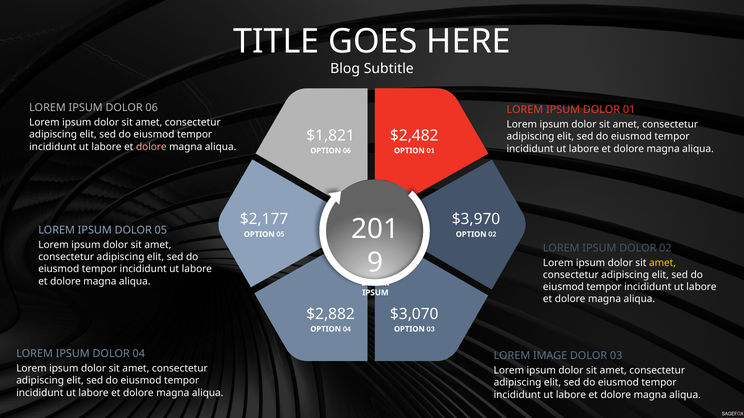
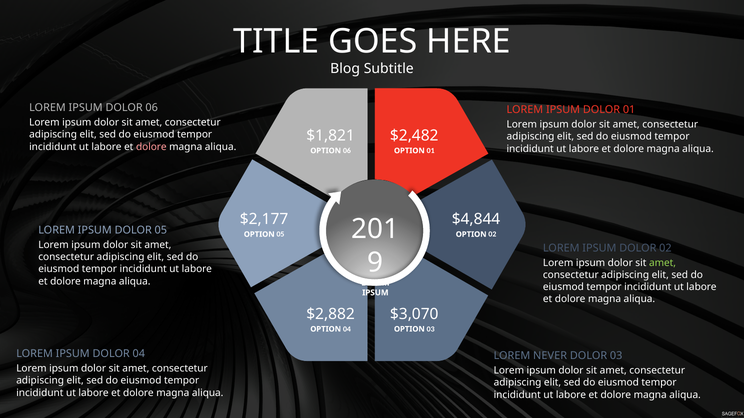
$3,970: $3,970 -> $4,844
amet at (663, 263) colour: yellow -> light green
IMAGE: IMAGE -> NEVER
